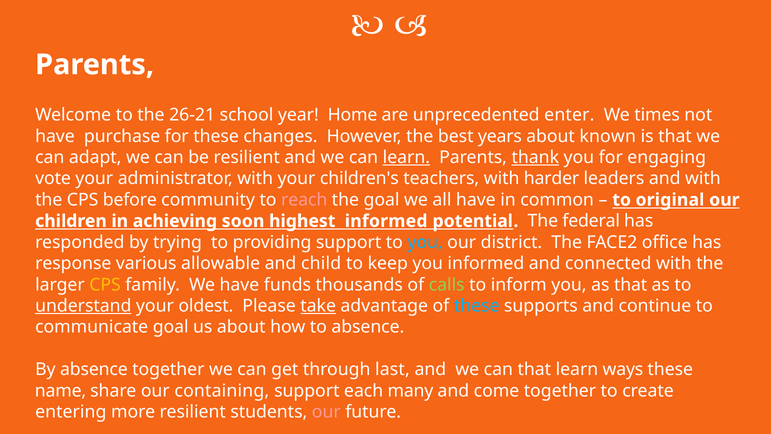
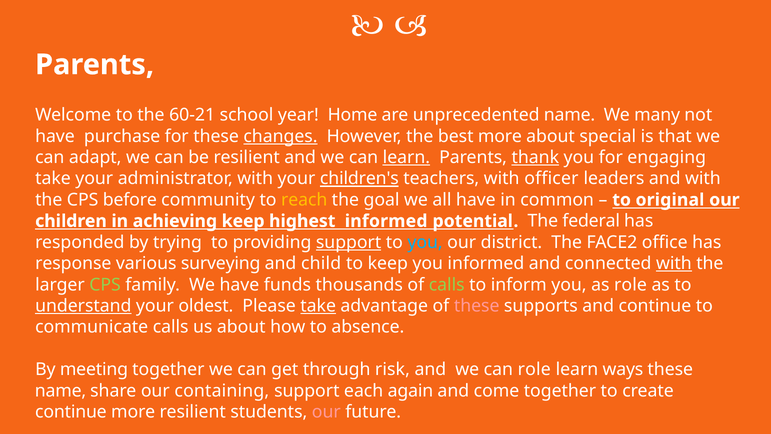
26-21: 26-21 -> 60-21
unprecedented enter: enter -> name
times: times -> many
changes underline: none -> present
best years: years -> more
known: known -> special
vote at (53, 179): vote -> take
children's underline: none -> present
harder: harder -> officer
reach colour: pink -> yellow
achieving soon: soon -> keep
support at (349, 242) underline: none -> present
allowable: allowable -> surveying
with at (674, 263) underline: none -> present
CPS at (105, 284) colour: yellow -> light green
as that: that -> role
these at (477, 306) colour: light blue -> pink
communicate goal: goal -> calls
By absence: absence -> meeting
last: last -> risk
can that: that -> role
many: many -> again
entering at (71, 412): entering -> continue
